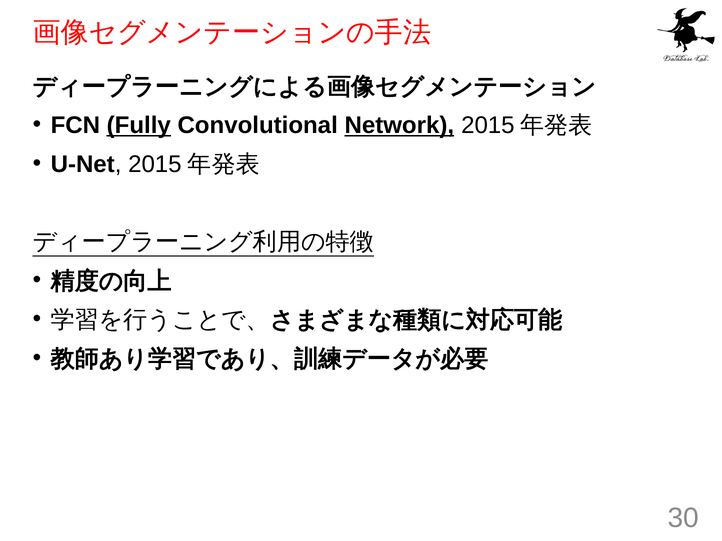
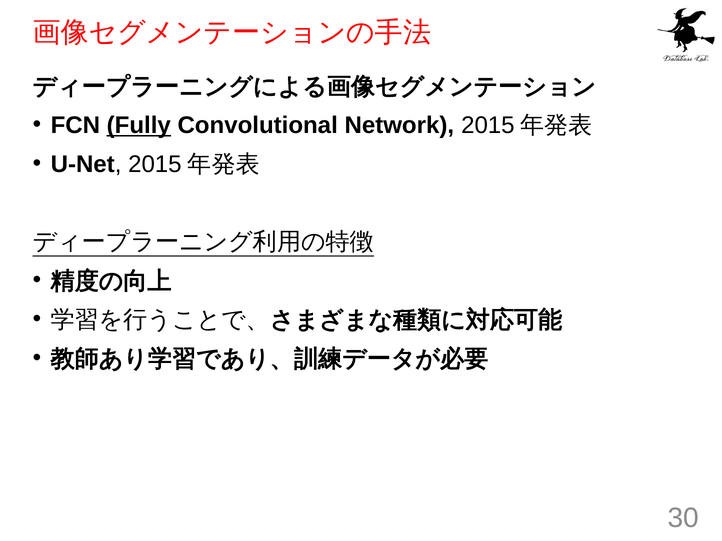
Network underline: present -> none
